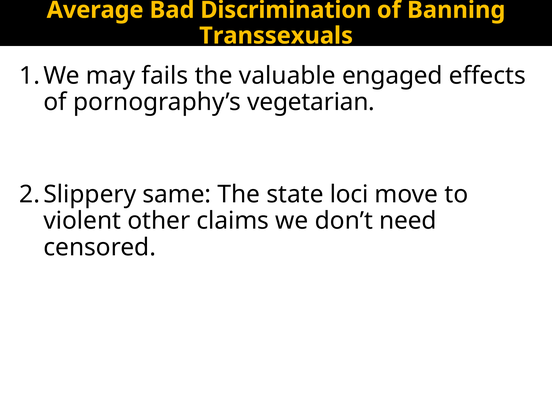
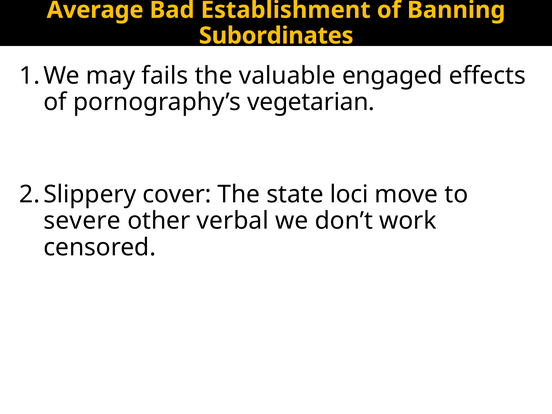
Discrimination: Discrimination -> Establishment
Transsexuals: Transsexuals -> Subordinates
same: same -> cover
violent: violent -> severe
claims: claims -> verbal
need: need -> work
